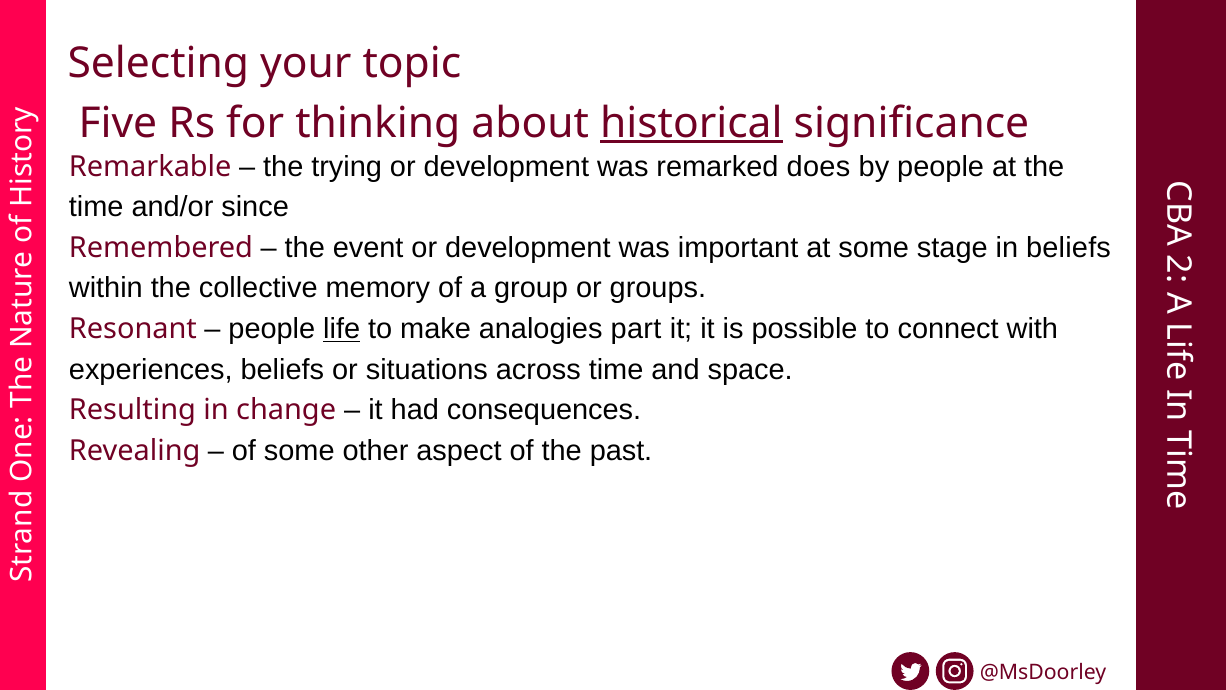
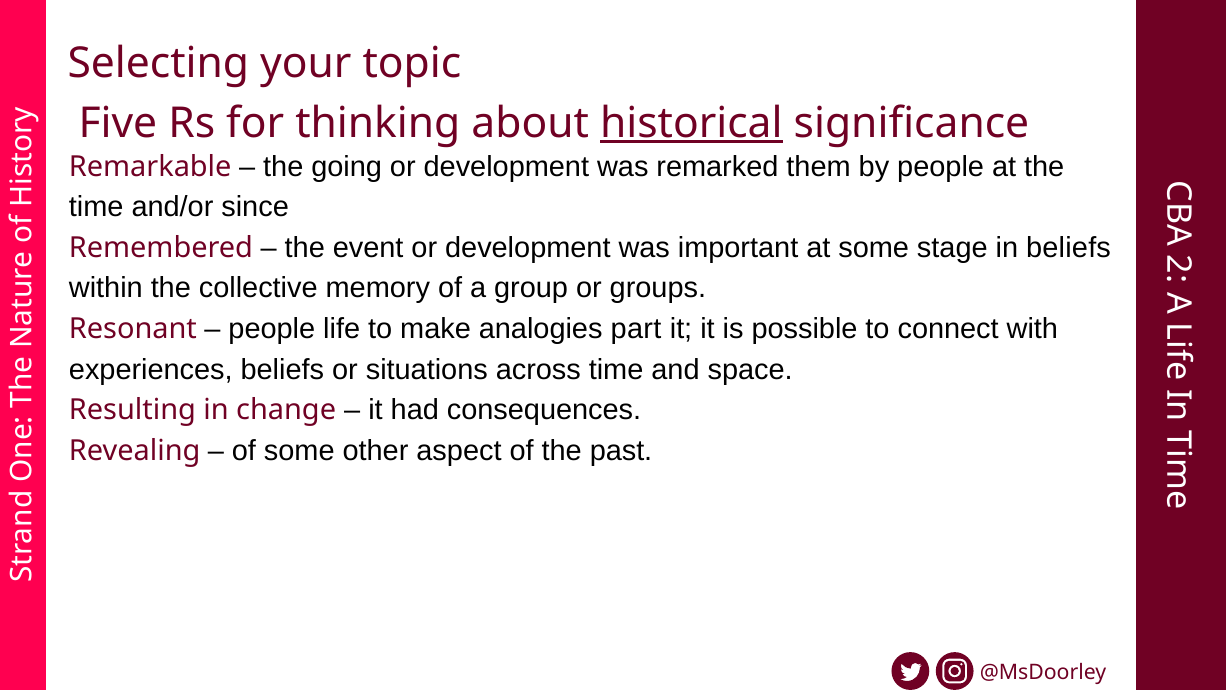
trying: trying -> going
does: does -> them
life underline: present -> none
